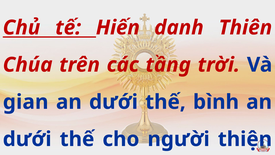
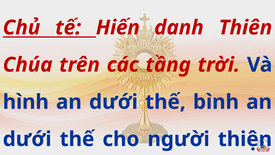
gian: gian -> hình
